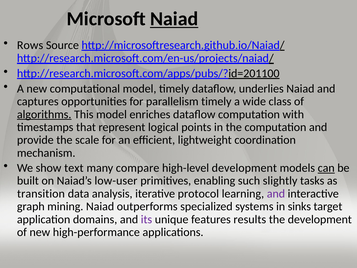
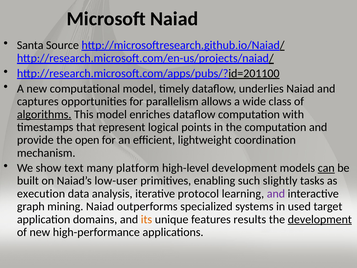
Naiad at (174, 19) underline: present -> none
Rows: Rows -> Santa
parallelism timely: timely -> allows
scale: scale -> open
compare: compare -> platform
transition: transition -> execution
sinks: sinks -> used
its colour: purple -> orange
development at (320, 219) underline: none -> present
